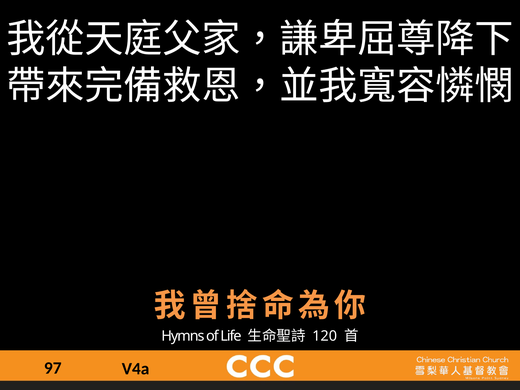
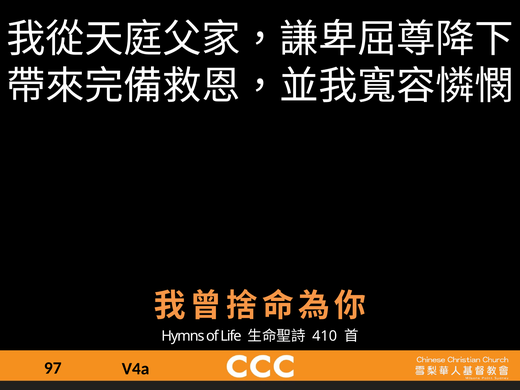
120: 120 -> 410
